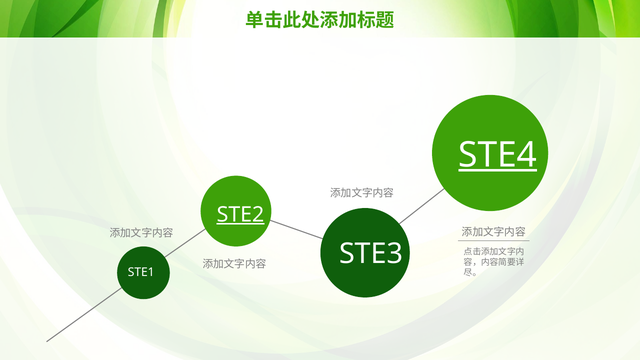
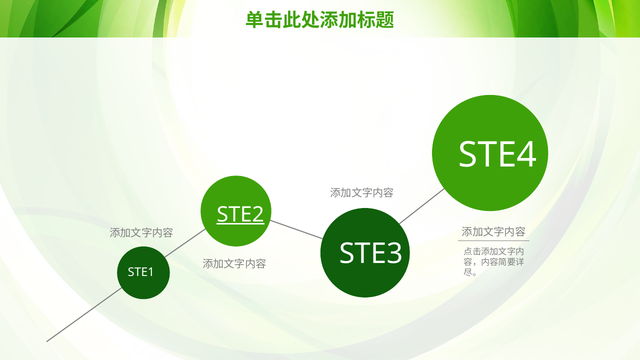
STE4 underline: present -> none
